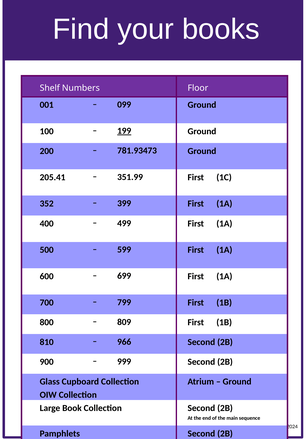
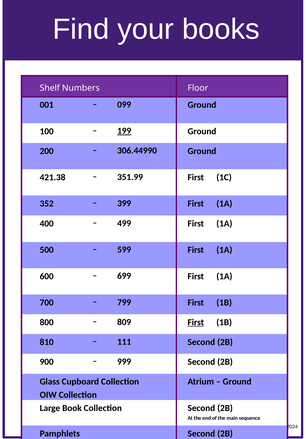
781.93473: 781.93473 -> 306.44990
205.41: 205.41 -> 421.38
First at (196, 322) underline: none -> present
966: 966 -> 111
